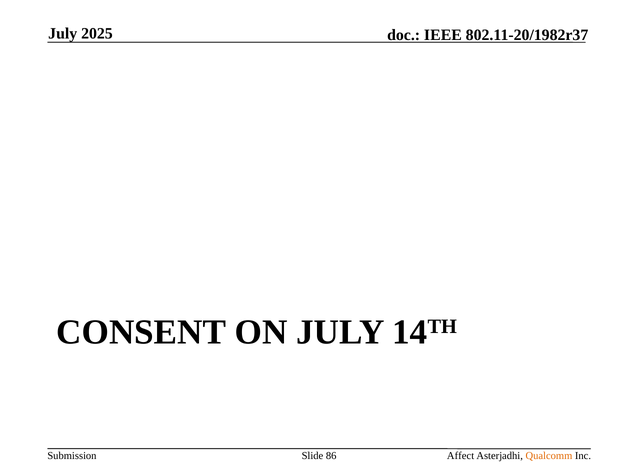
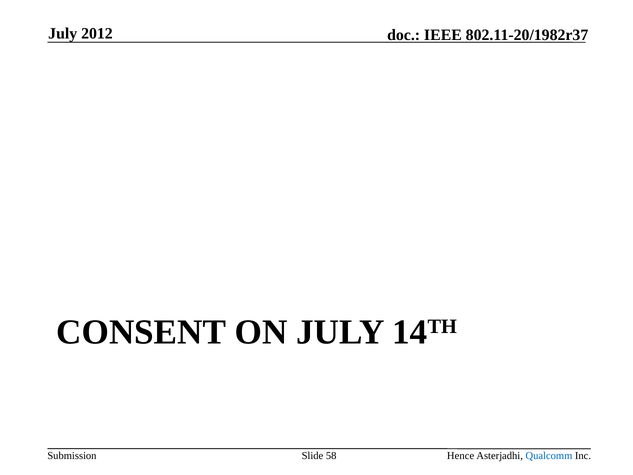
2025: 2025 -> 2012
86: 86 -> 58
Affect: Affect -> Hence
Qualcomm colour: orange -> blue
